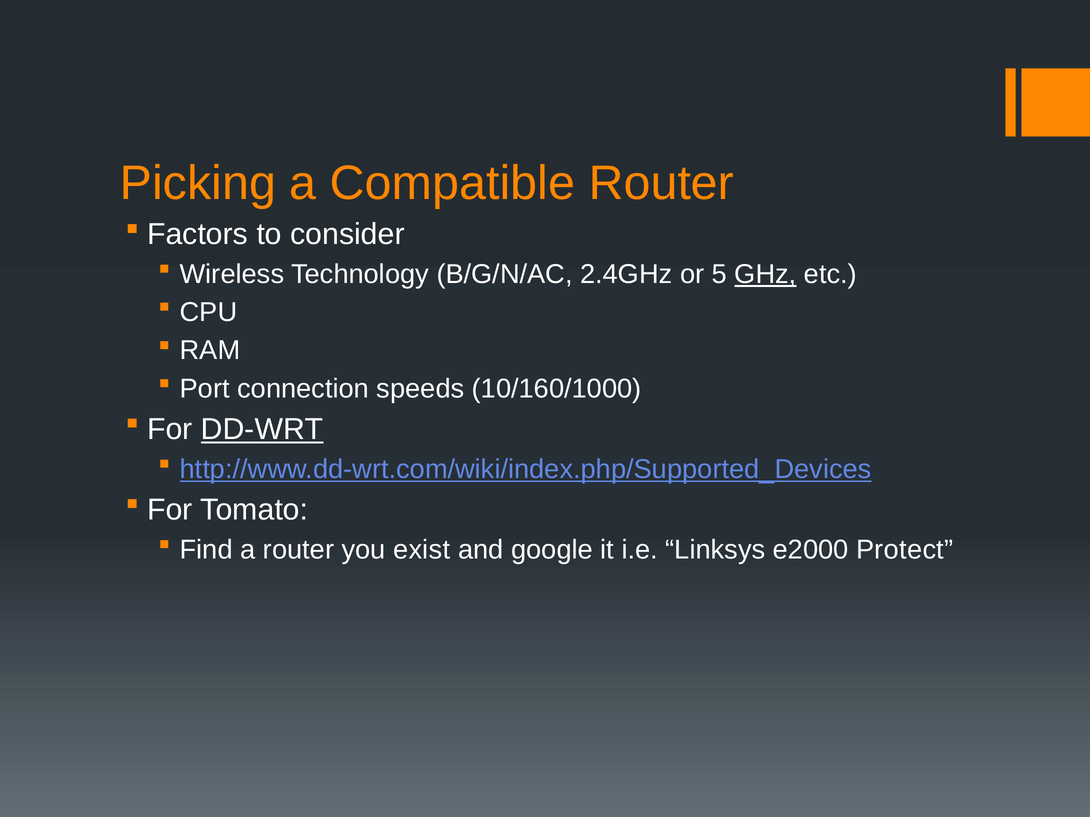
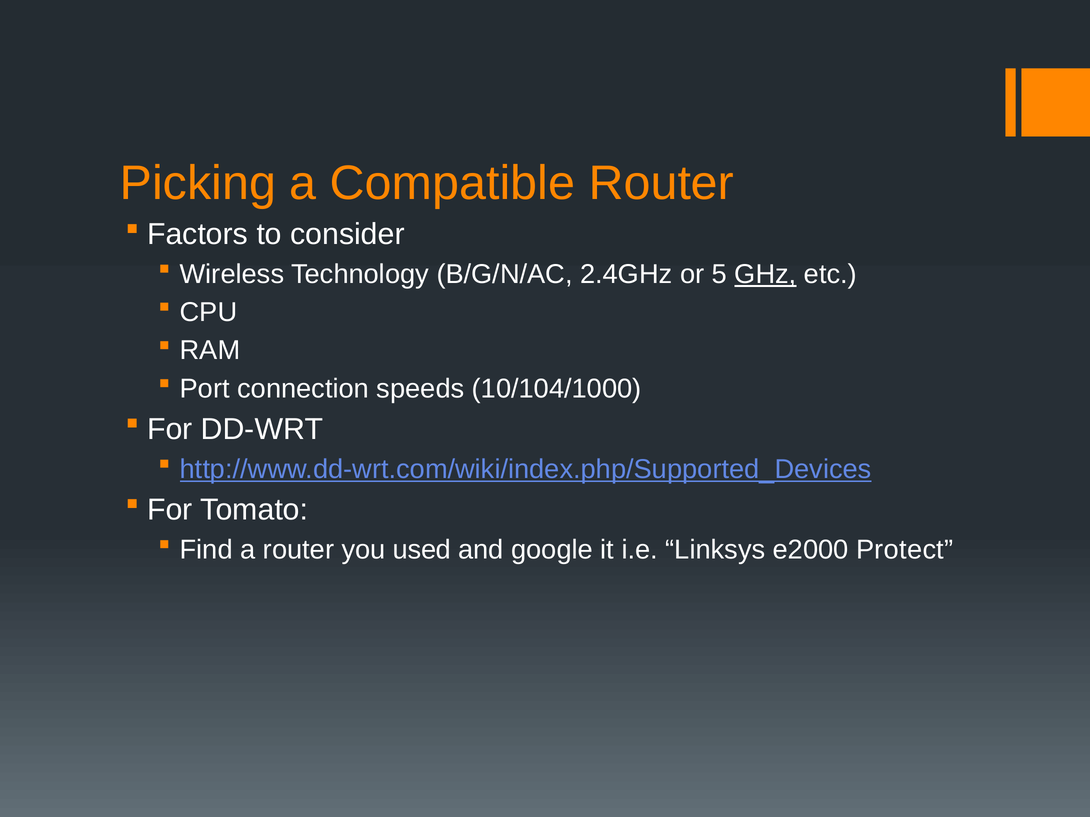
10/160/1000: 10/160/1000 -> 10/104/1000
DD-WRT underline: present -> none
exist: exist -> used
